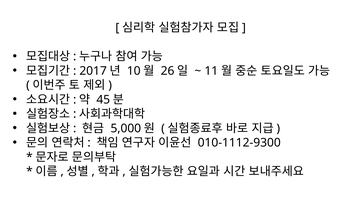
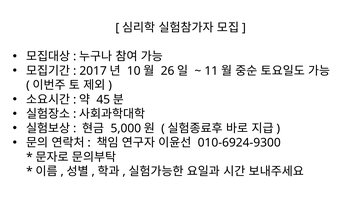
010-1112-9300: 010-1112-9300 -> 010-6924-9300
